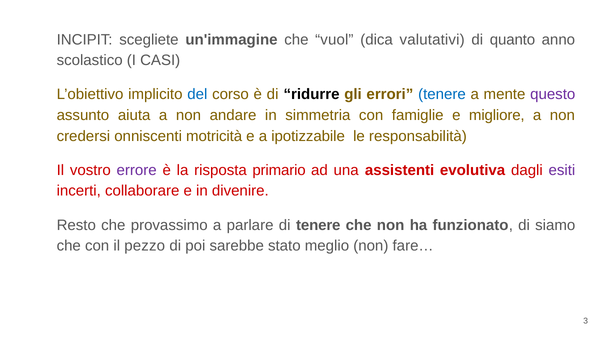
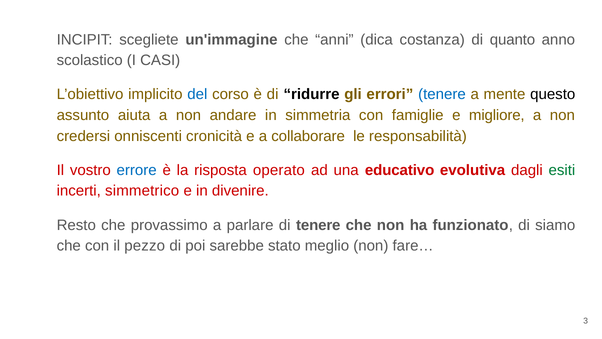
vuol: vuol -> anni
valutativi: valutativi -> costanza
questo colour: purple -> black
motricità: motricità -> cronicità
ipotizzabile: ipotizzabile -> collaborare
errore colour: purple -> blue
primario: primario -> operato
assistenti: assistenti -> educativo
esiti colour: purple -> green
collaborare: collaborare -> simmetrico
